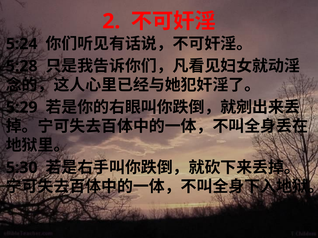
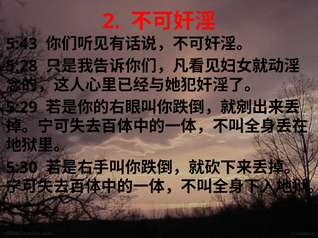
5:24: 5:24 -> 5:43
